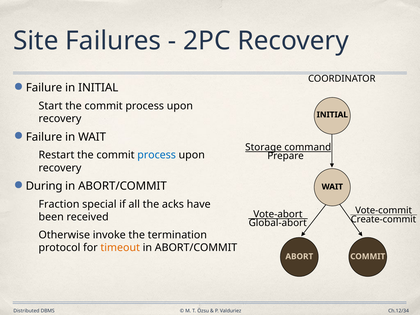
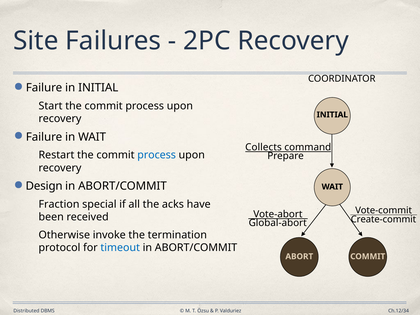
Storage: Storage -> Collects
During: During -> Design
timeout colour: orange -> blue
